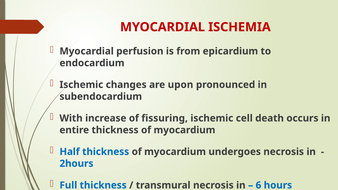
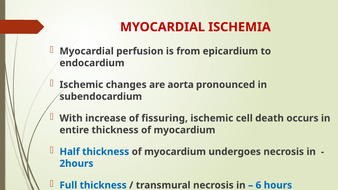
upon: upon -> aorta
